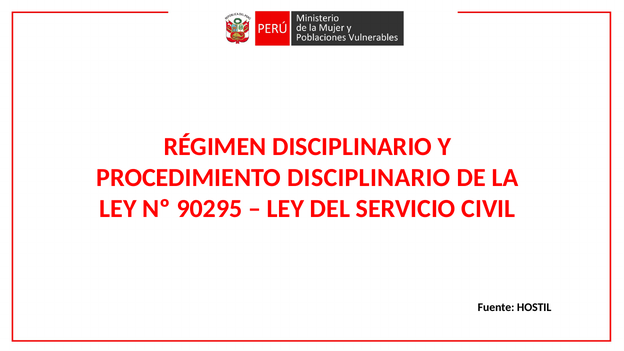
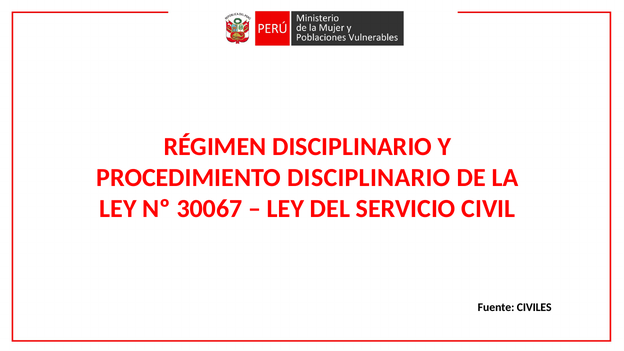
90295: 90295 -> 30067
HOSTIL: HOSTIL -> CIVILES
